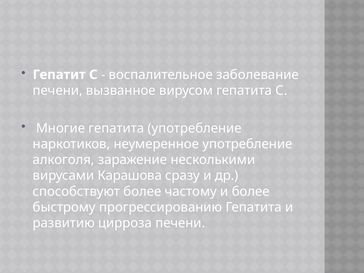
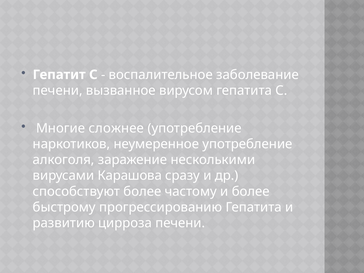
Многие гепатита: гепатита -> сложнее
